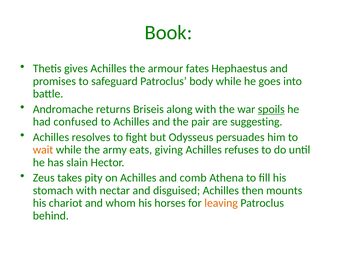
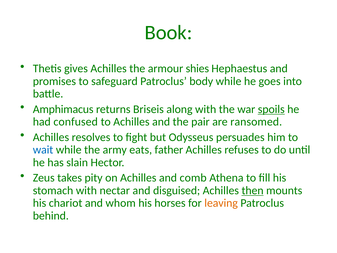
fates: fates -> shies
Andromache: Andromache -> Amphimacus
suggesting: suggesting -> ransomed
wait colour: orange -> blue
giving: giving -> father
then underline: none -> present
